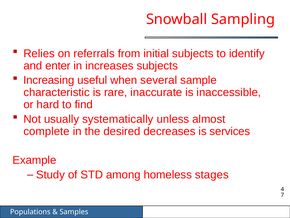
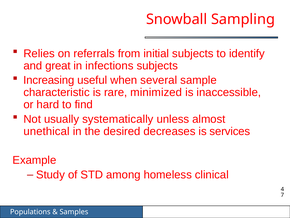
enter: enter -> great
increases: increases -> infections
inaccurate: inaccurate -> minimized
complete: complete -> unethical
stages: stages -> clinical
